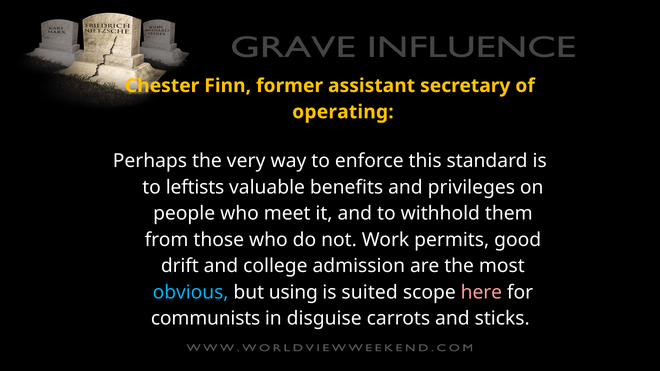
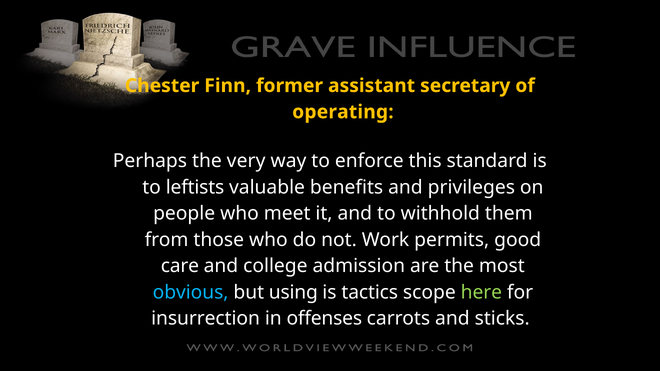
drift: drift -> care
suited: suited -> tactics
here colour: pink -> light green
communists: communists -> insurrection
disguise: disguise -> offenses
